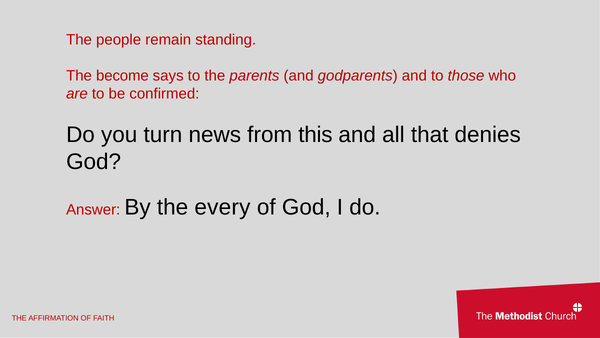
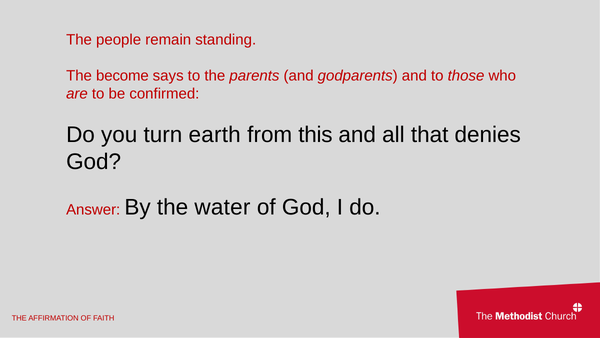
news: news -> earth
every: every -> water
